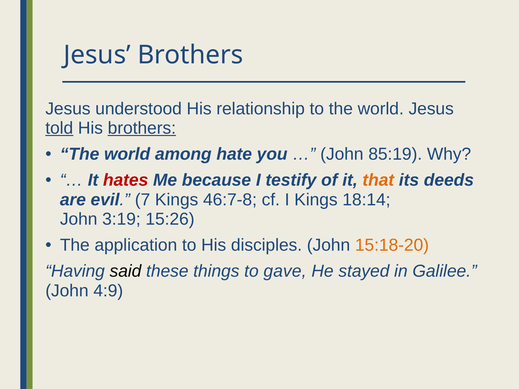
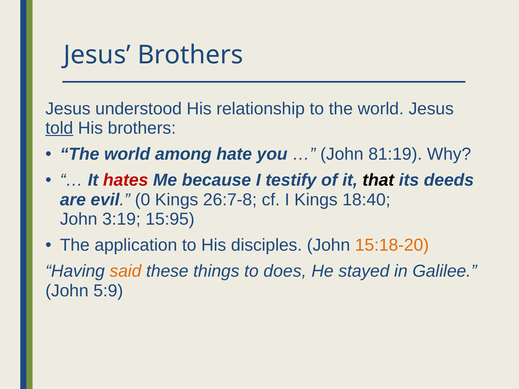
brothers at (142, 128) underline: present -> none
85:19: 85:19 -> 81:19
that colour: orange -> black
7: 7 -> 0
46:7-8: 46:7-8 -> 26:7-8
18:14: 18:14 -> 18:40
15:26: 15:26 -> 15:95
said colour: black -> orange
gave: gave -> does
4:9: 4:9 -> 5:9
